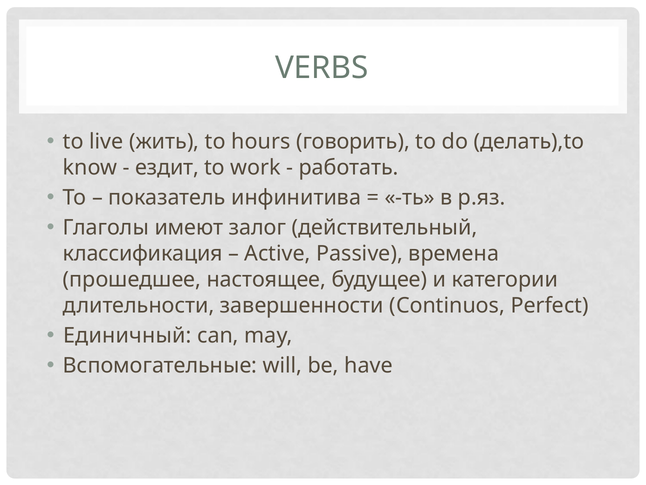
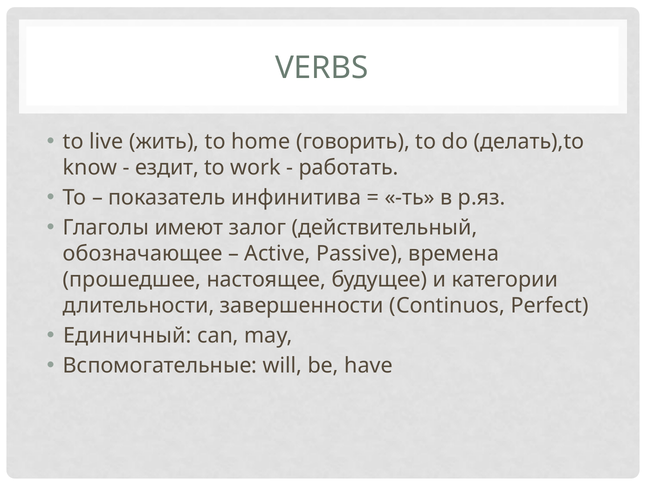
hours: hours -> home
классификация: классификация -> обозначающее
